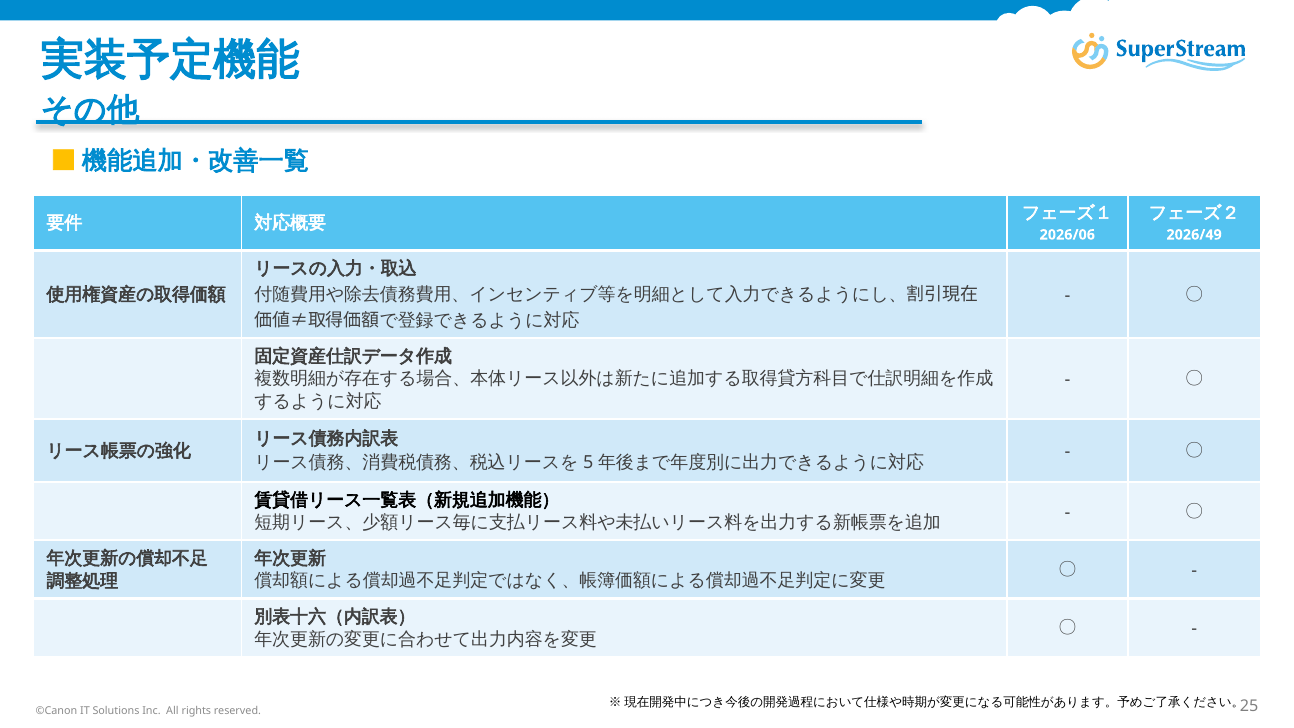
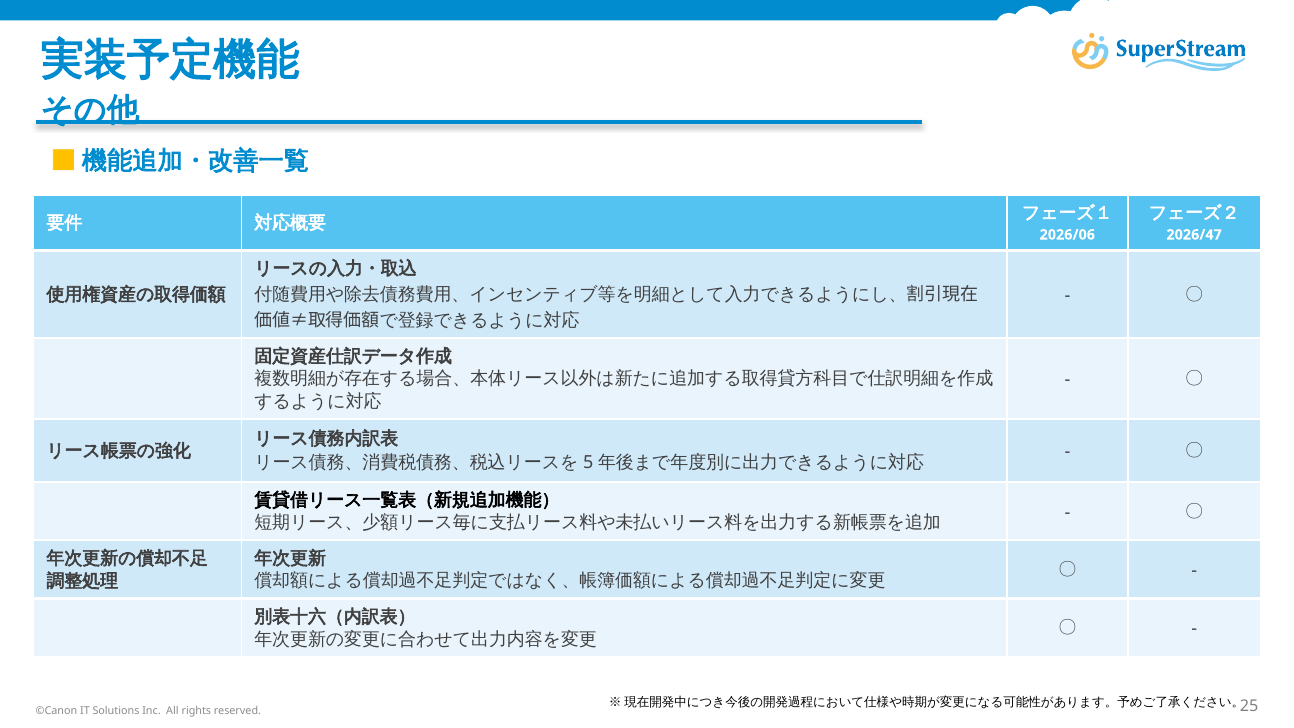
2026/49: 2026/49 -> 2026/47
